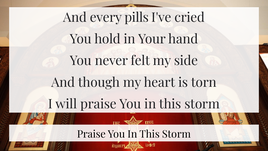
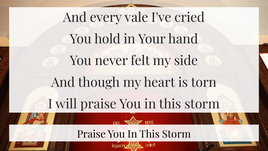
pills: pills -> vale
